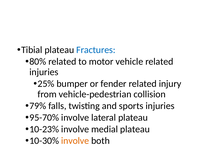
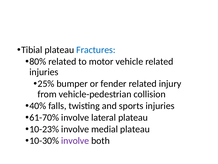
79%: 79% -> 40%
95-70%: 95-70% -> 61-70%
involve at (75, 140) colour: orange -> purple
